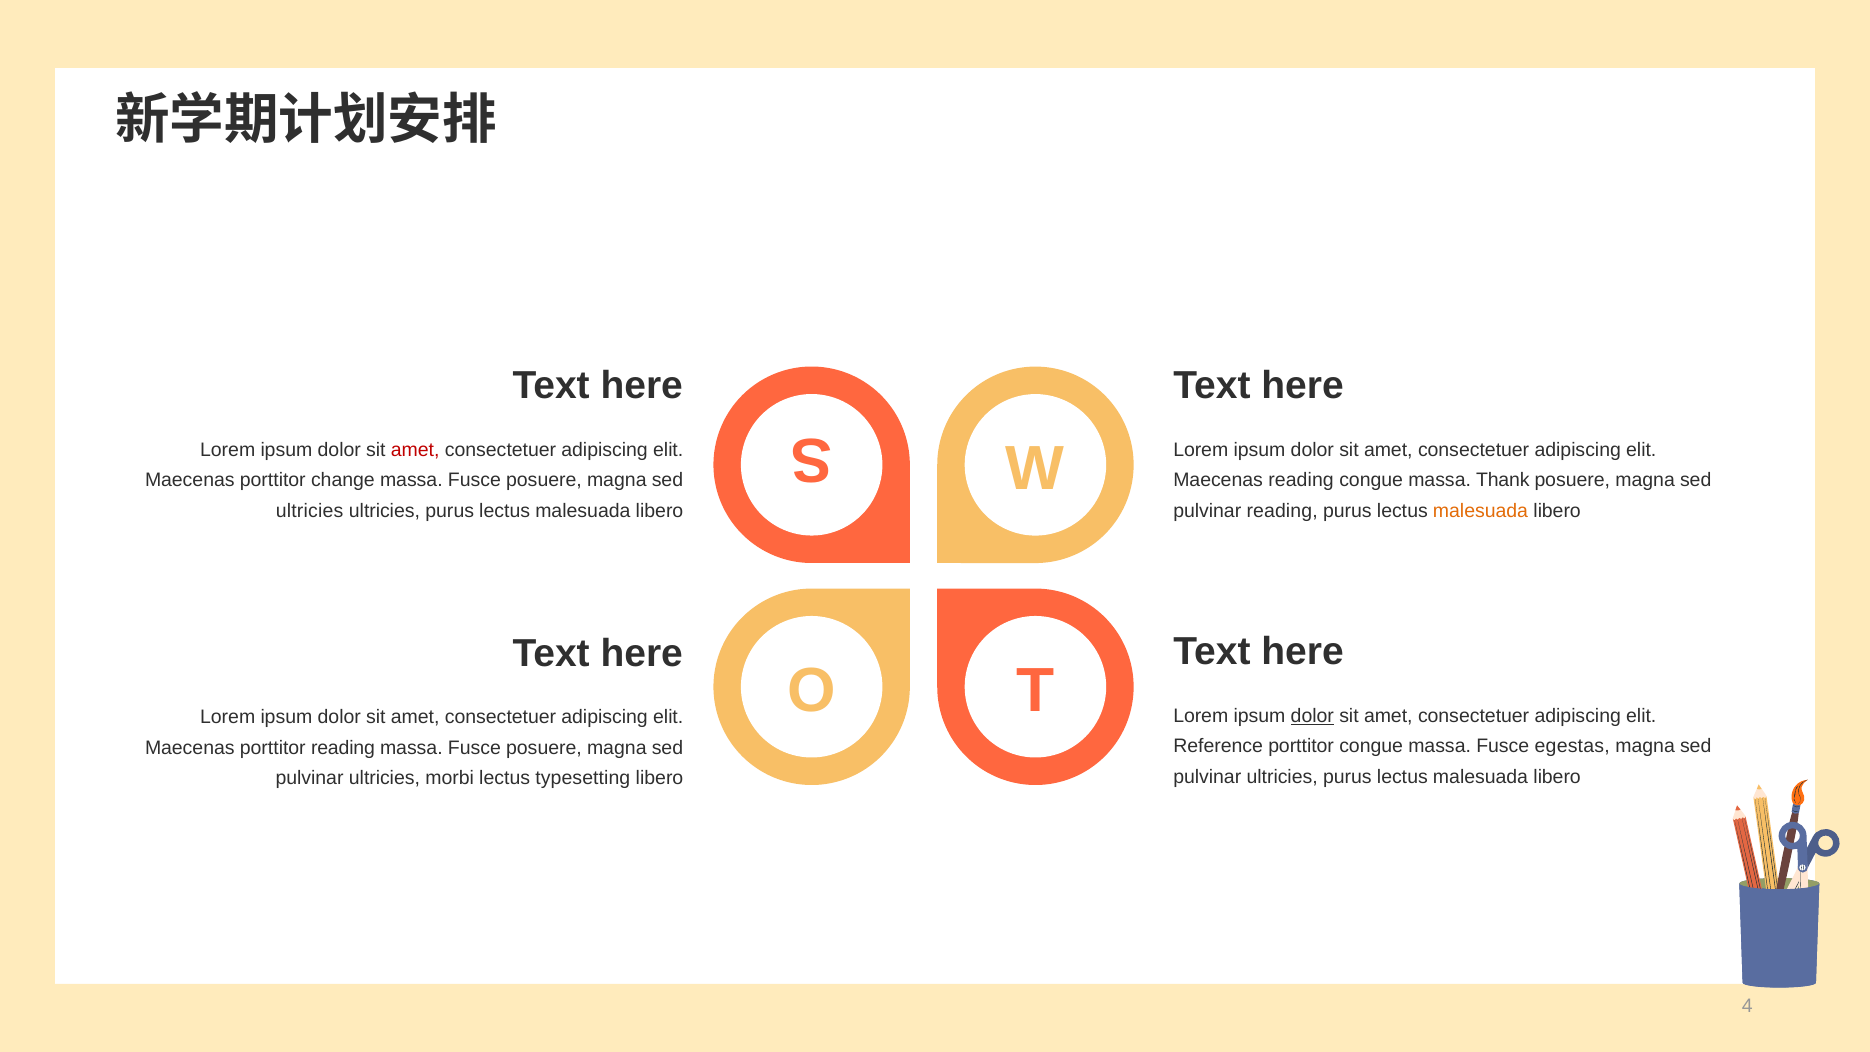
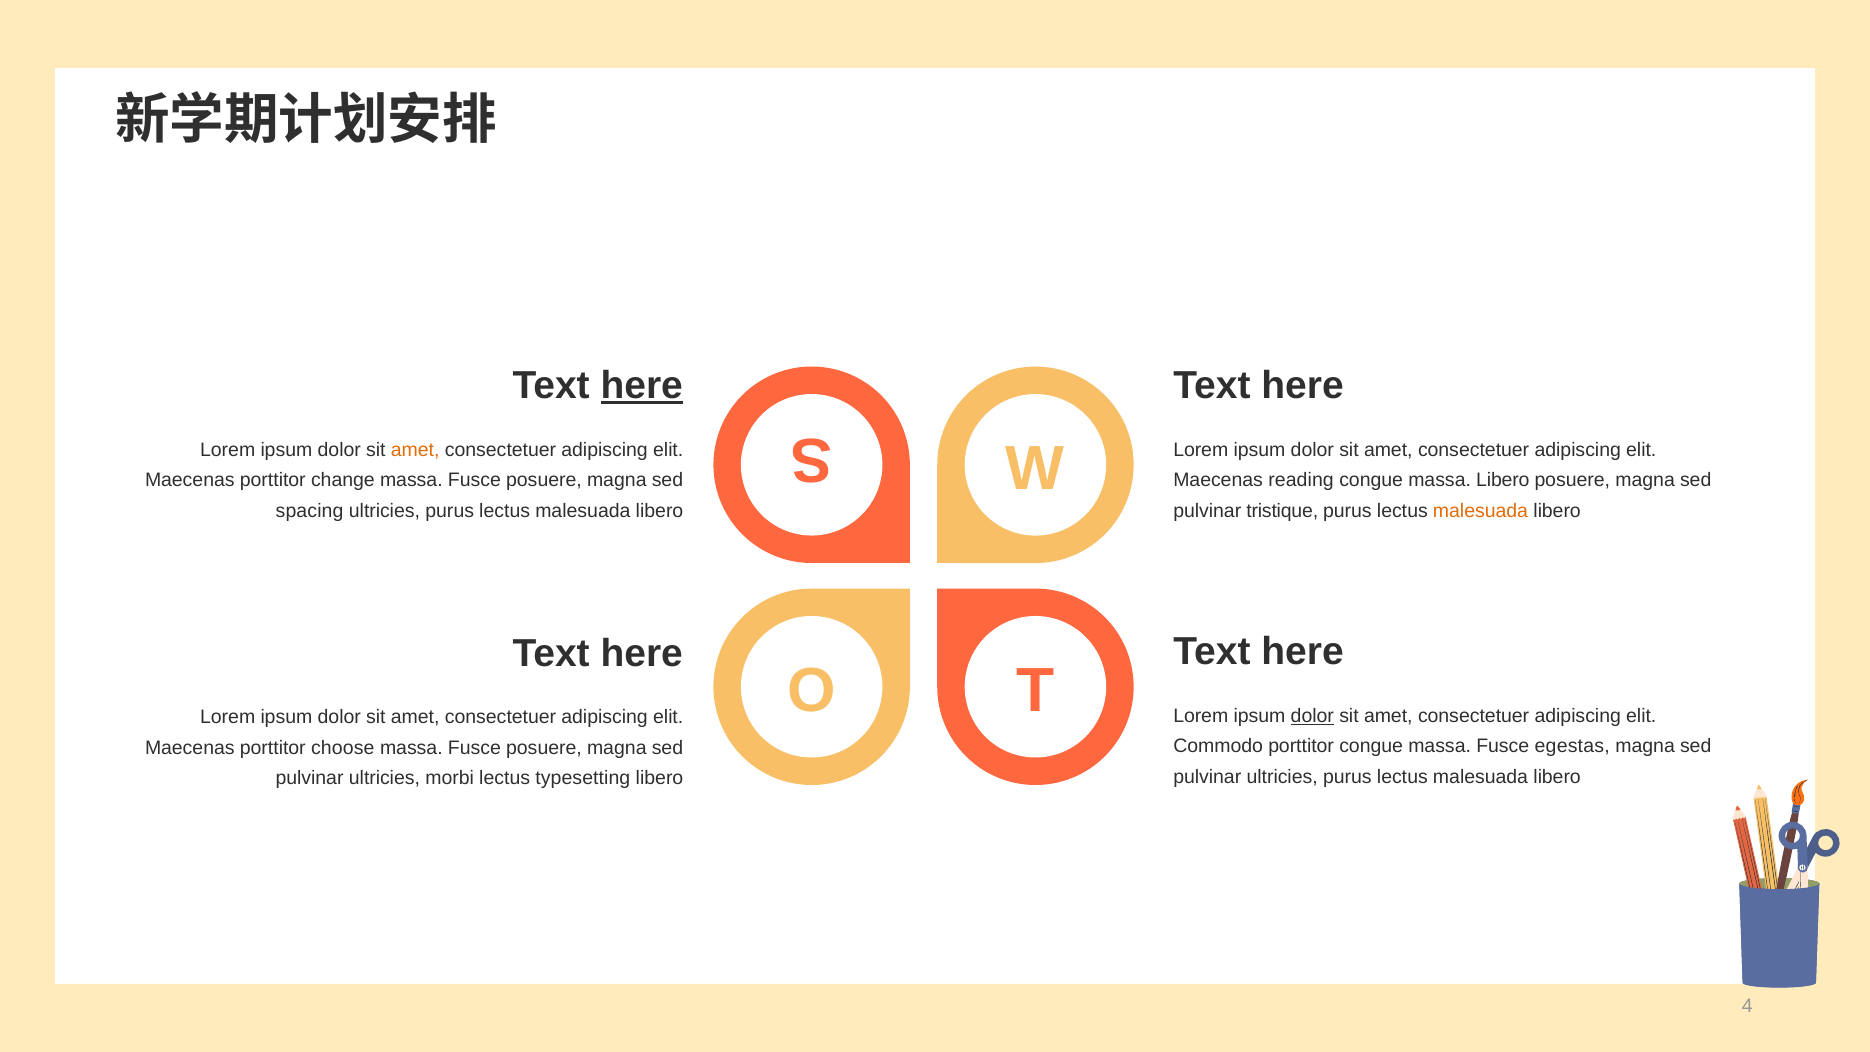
here at (642, 386) underline: none -> present
amet at (415, 450) colour: red -> orange
massa Thank: Thank -> Libero
ultricies at (310, 511): ultricies -> spacing
pulvinar reading: reading -> tristique
Reference: Reference -> Commodo
porttitor reading: reading -> choose
